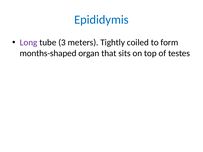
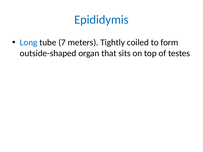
Long colour: purple -> blue
3: 3 -> 7
months-shaped: months-shaped -> outside-shaped
